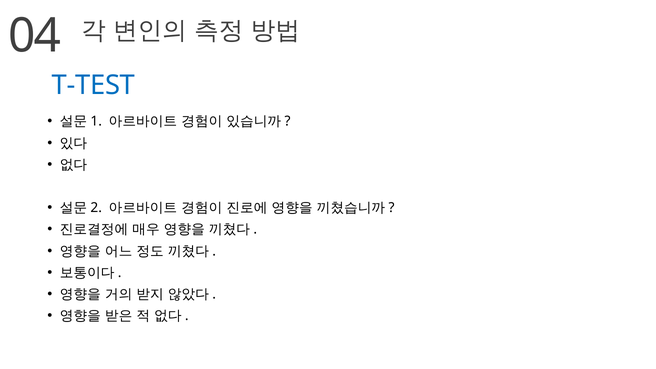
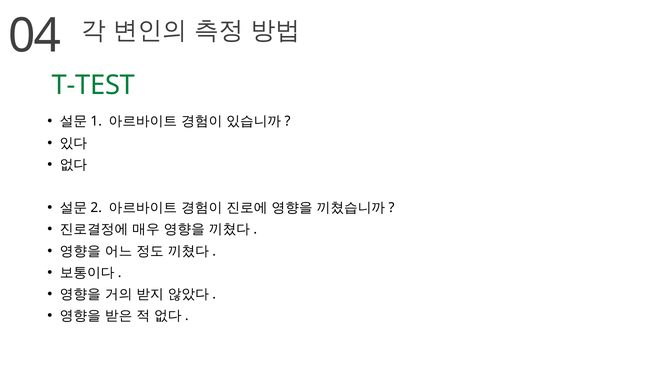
T-TEST colour: blue -> green
